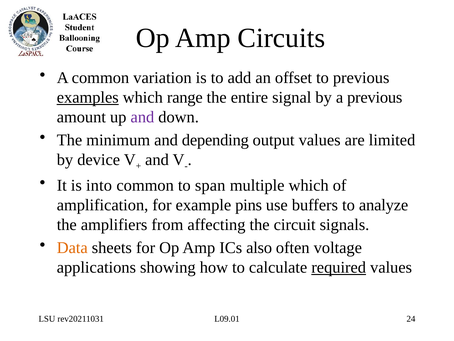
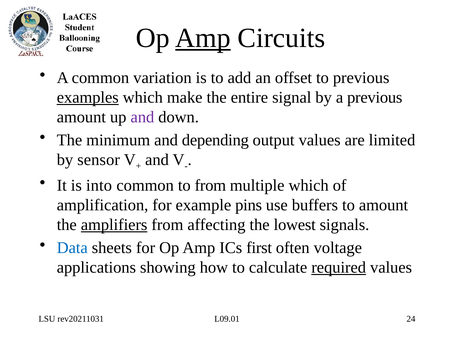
Amp at (203, 38) underline: none -> present
range: range -> make
device: device -> sensor
to span: span -> from
to analyze: analyze -> amount
amplifiers underline: none -> present
circuit: circuit -> lowest
Data colour: orange -> blue
also: also -> first
